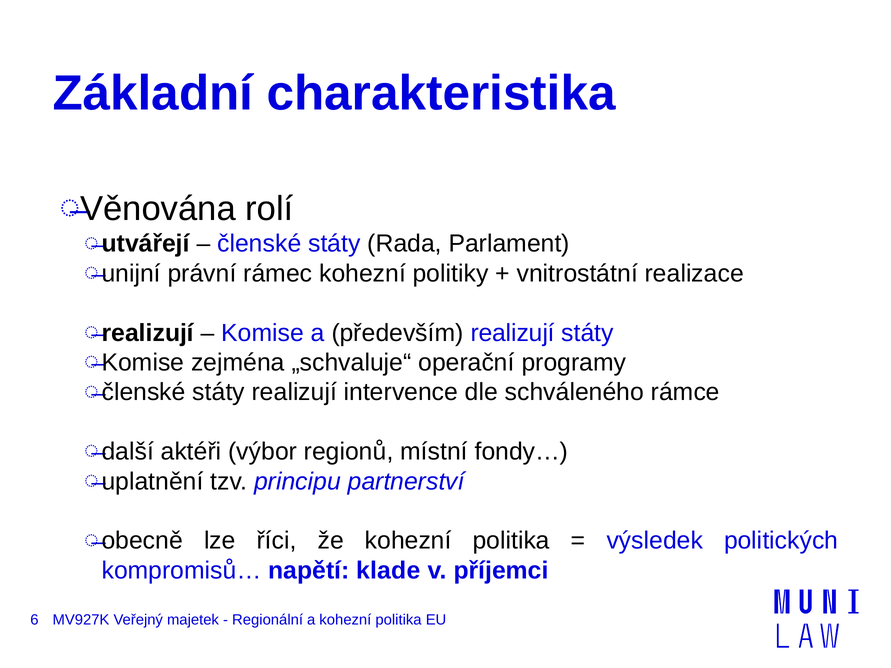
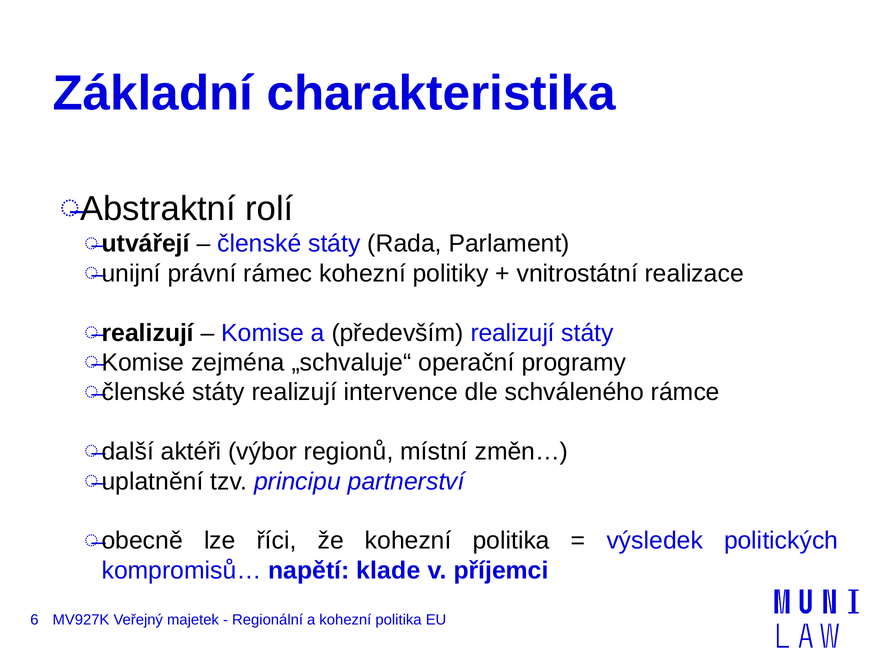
Věnována: Věnována -> Abstraktní
fondy…: fondy… -> změn…
